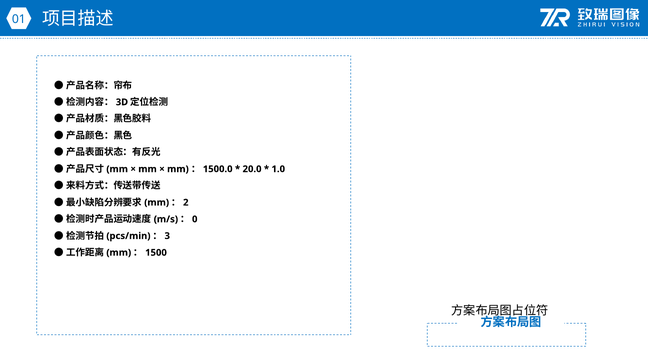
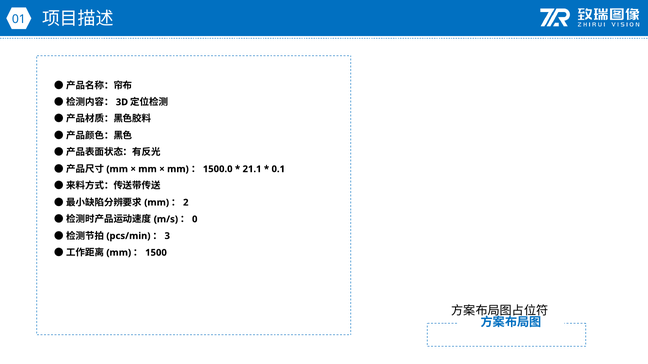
20.0: 20.0 -> 21.1
1.0: 1.0 -> 0.1
